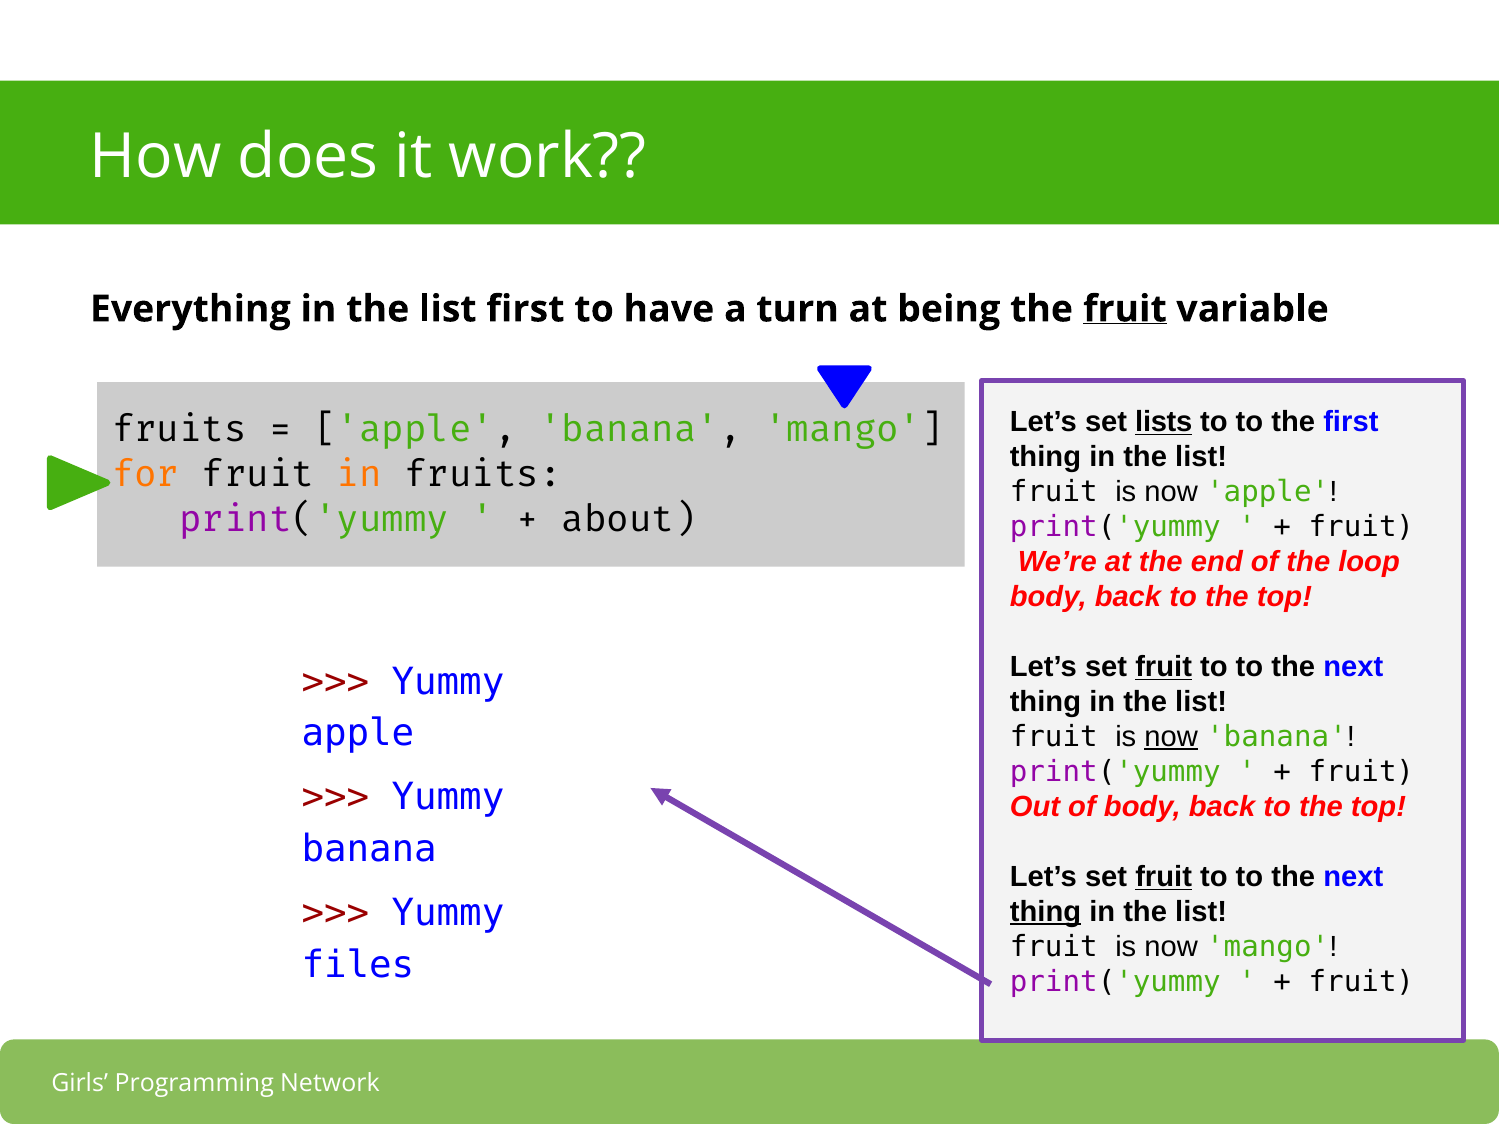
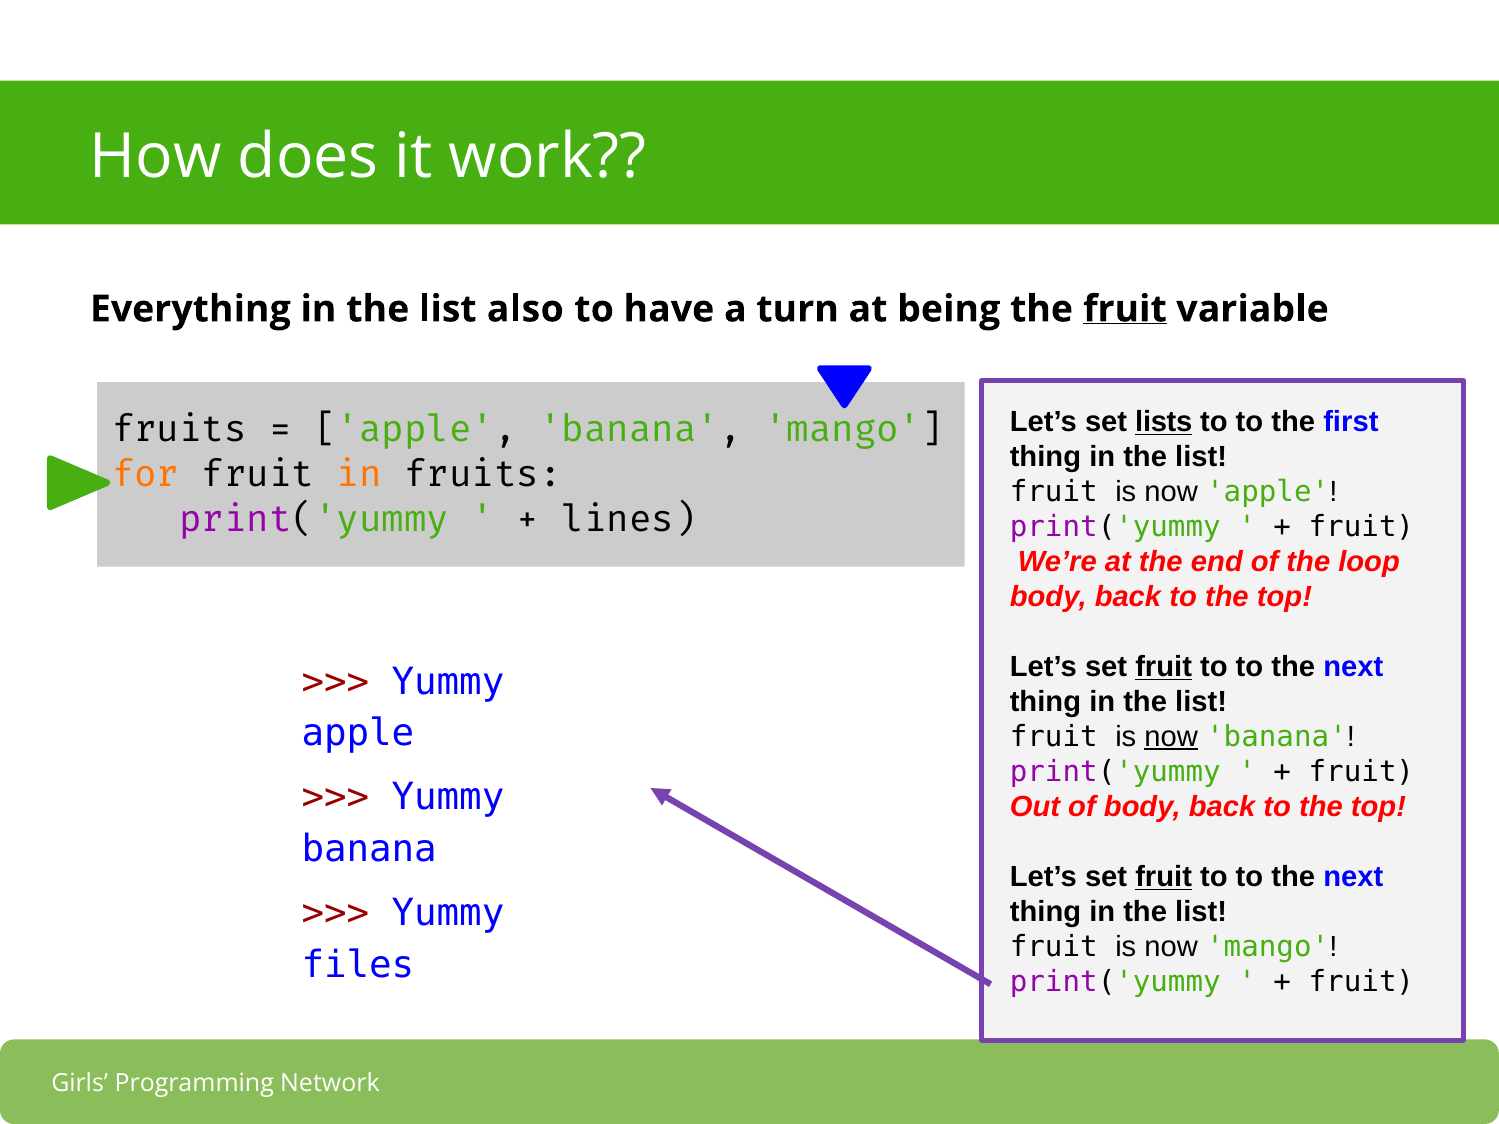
list first: first -> also
about: about -> lines
thing at (1046, 912) underline: present -> none
